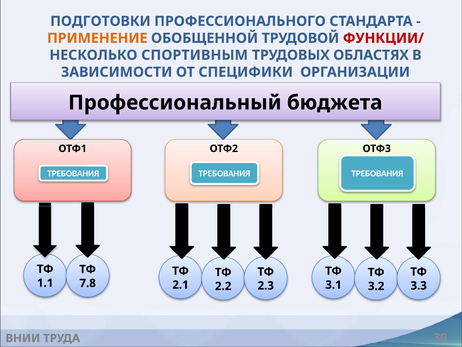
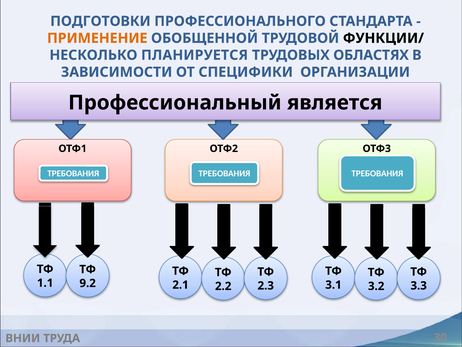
ФУНКЦИИ/ colour: red -> black
СПОРТИВНЫМ: СПОРТИВНЫМ -> ПЛАНИРУЕТСЯ
бюджета: бюджета -> является
7.8: 7.8 -> 9.2
